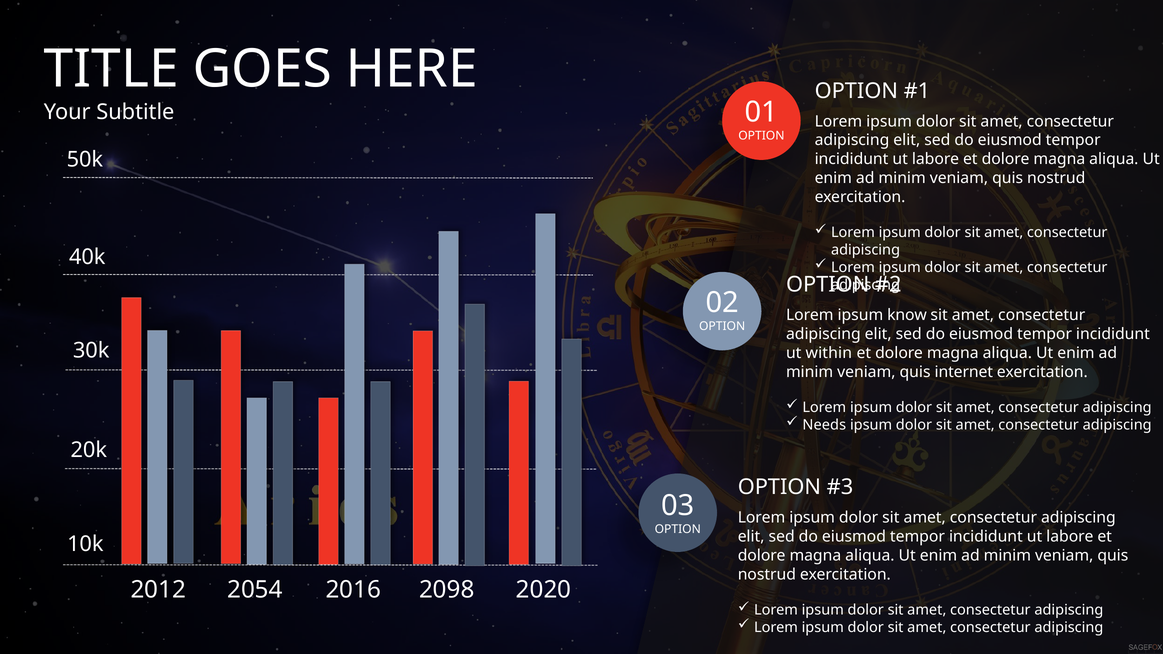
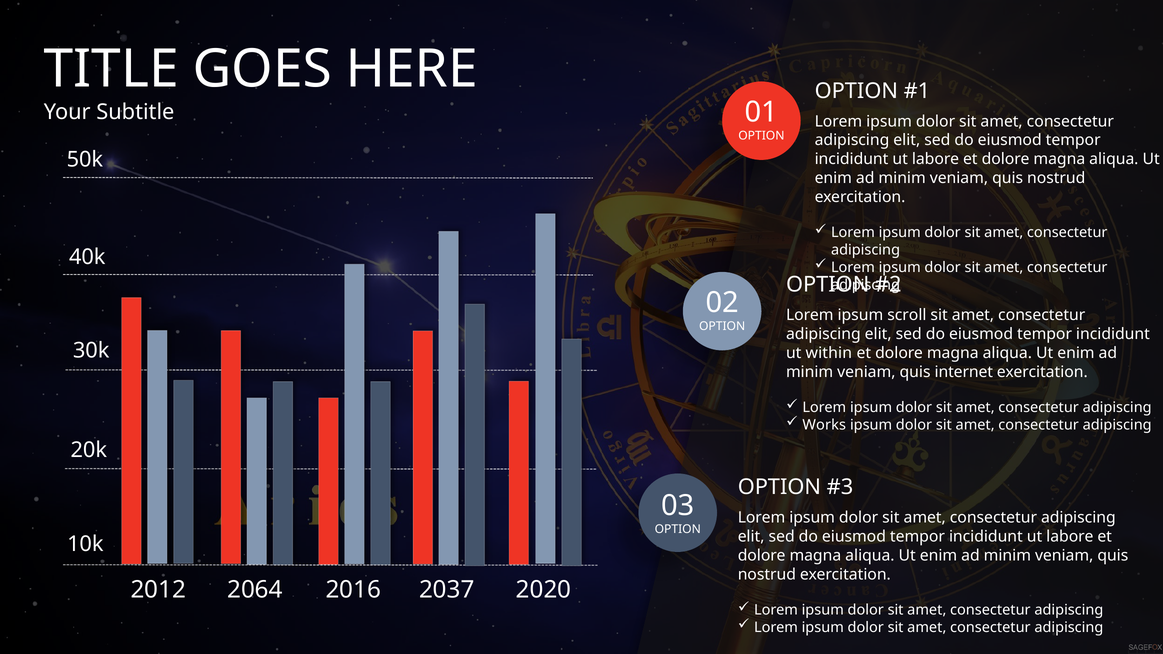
know: know -> scroll
Needs: Needs -> Works
2054: 2054 -> 2064
2098: 2098 -> 2037
